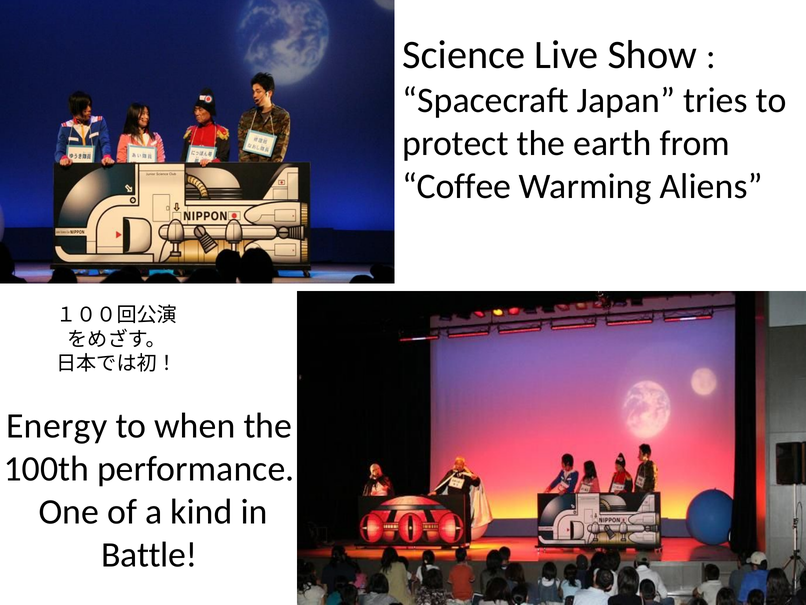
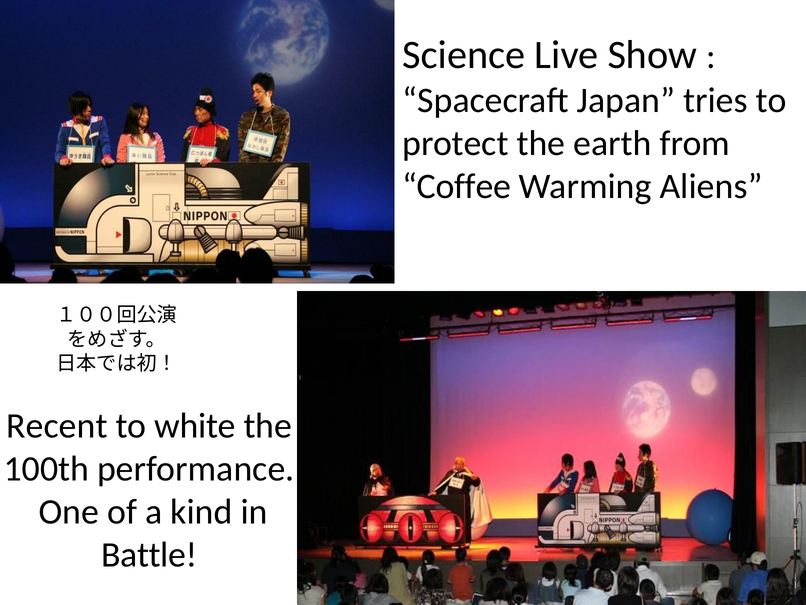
Energy: Energy -> Recent
when: when -> white
